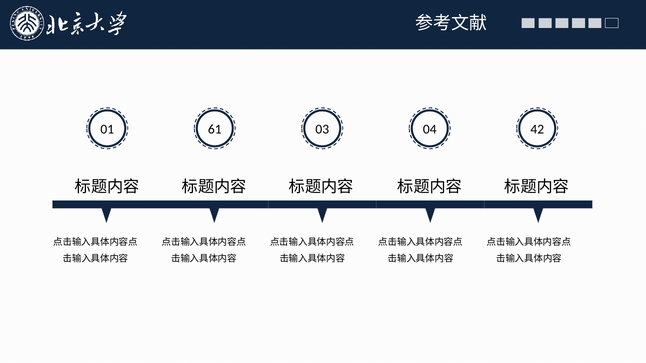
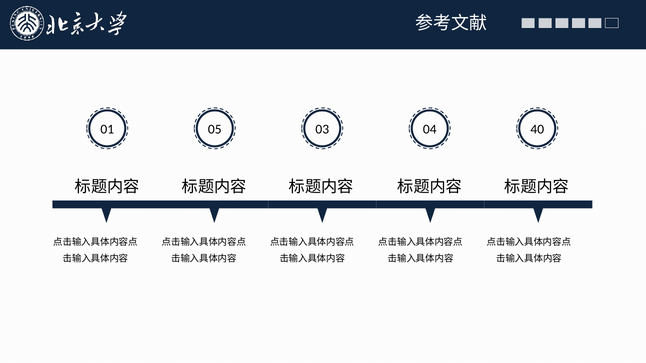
61: 61 -> 05
42: 42 -> 40
